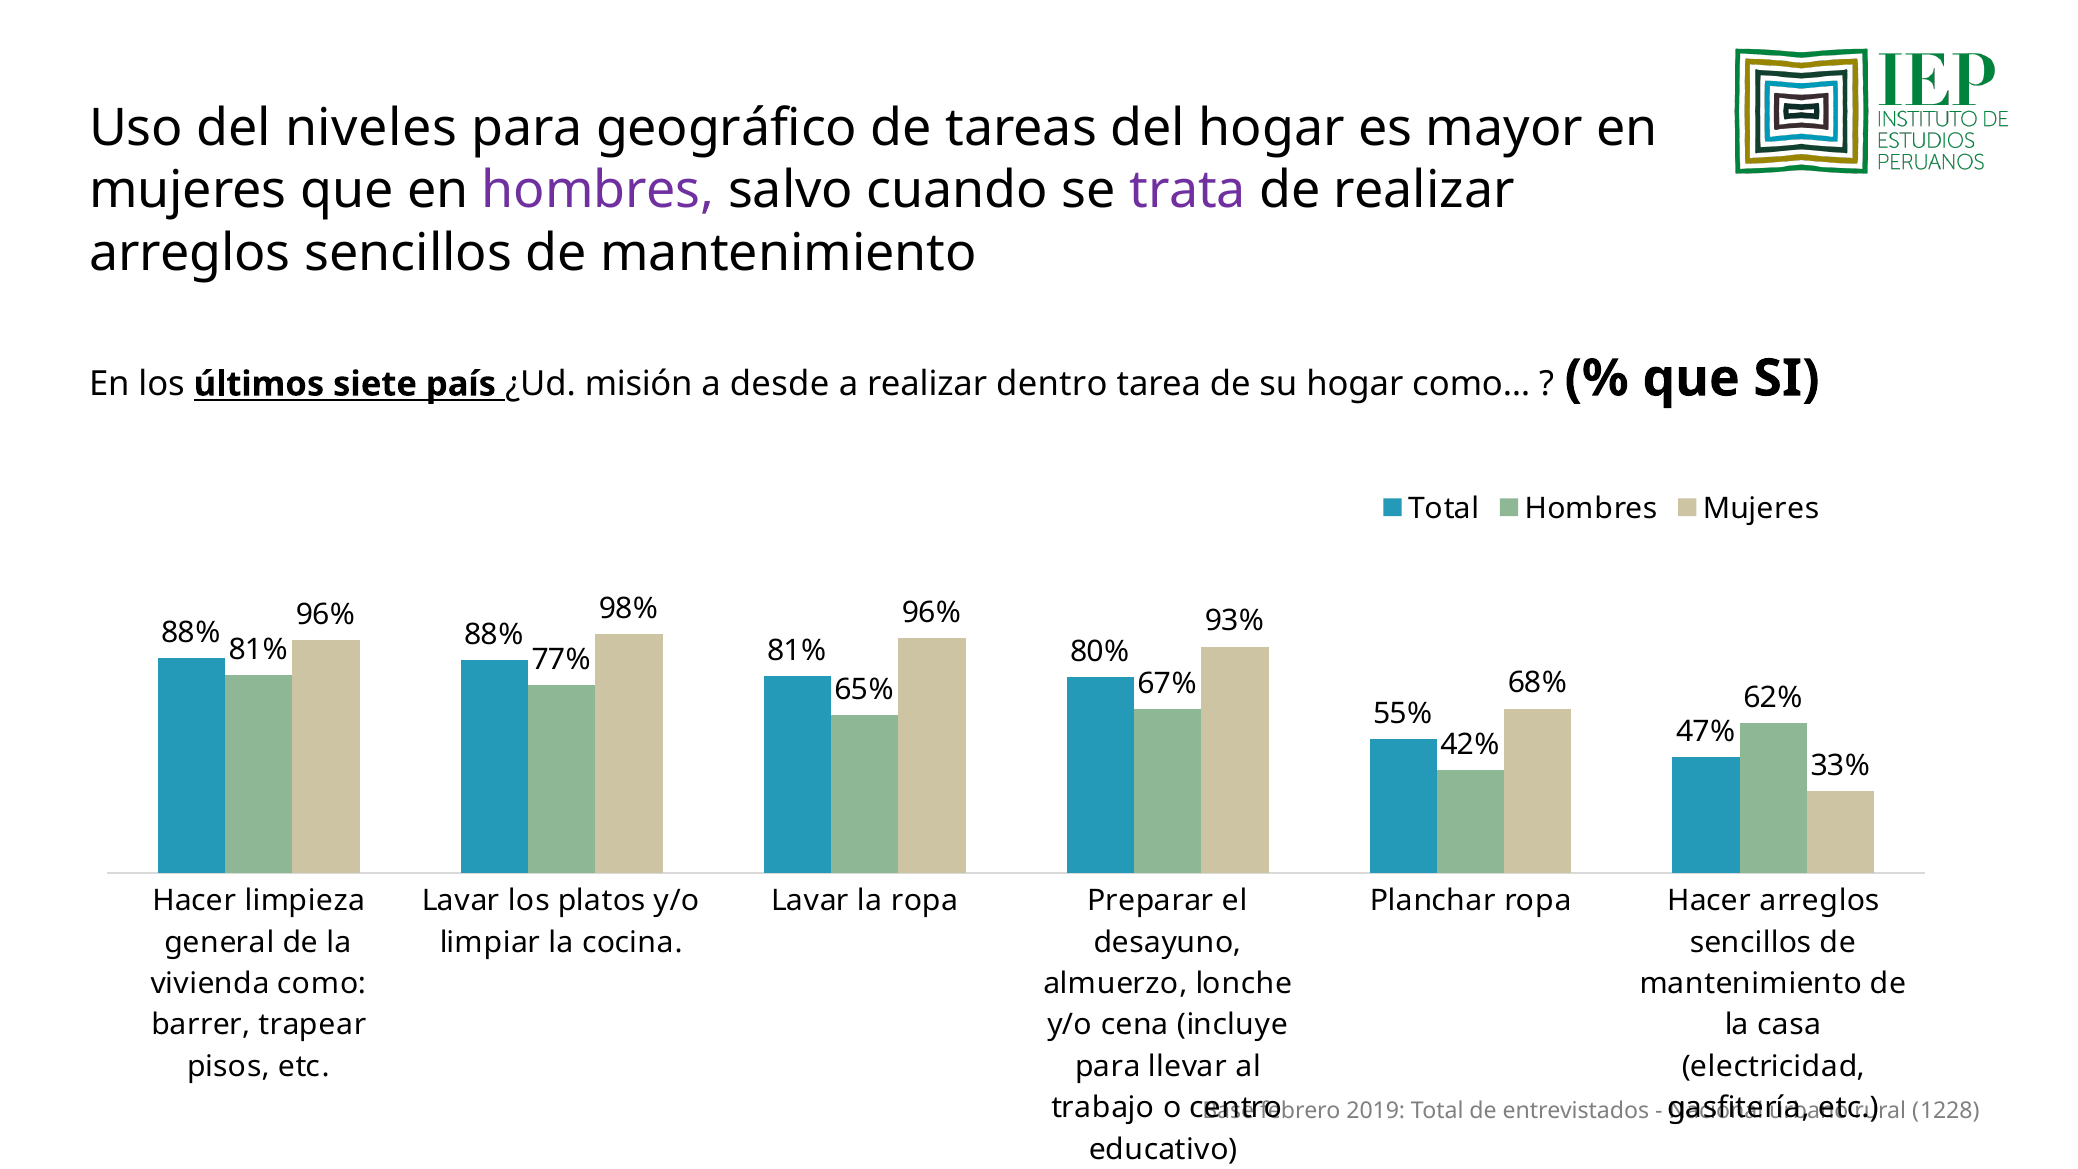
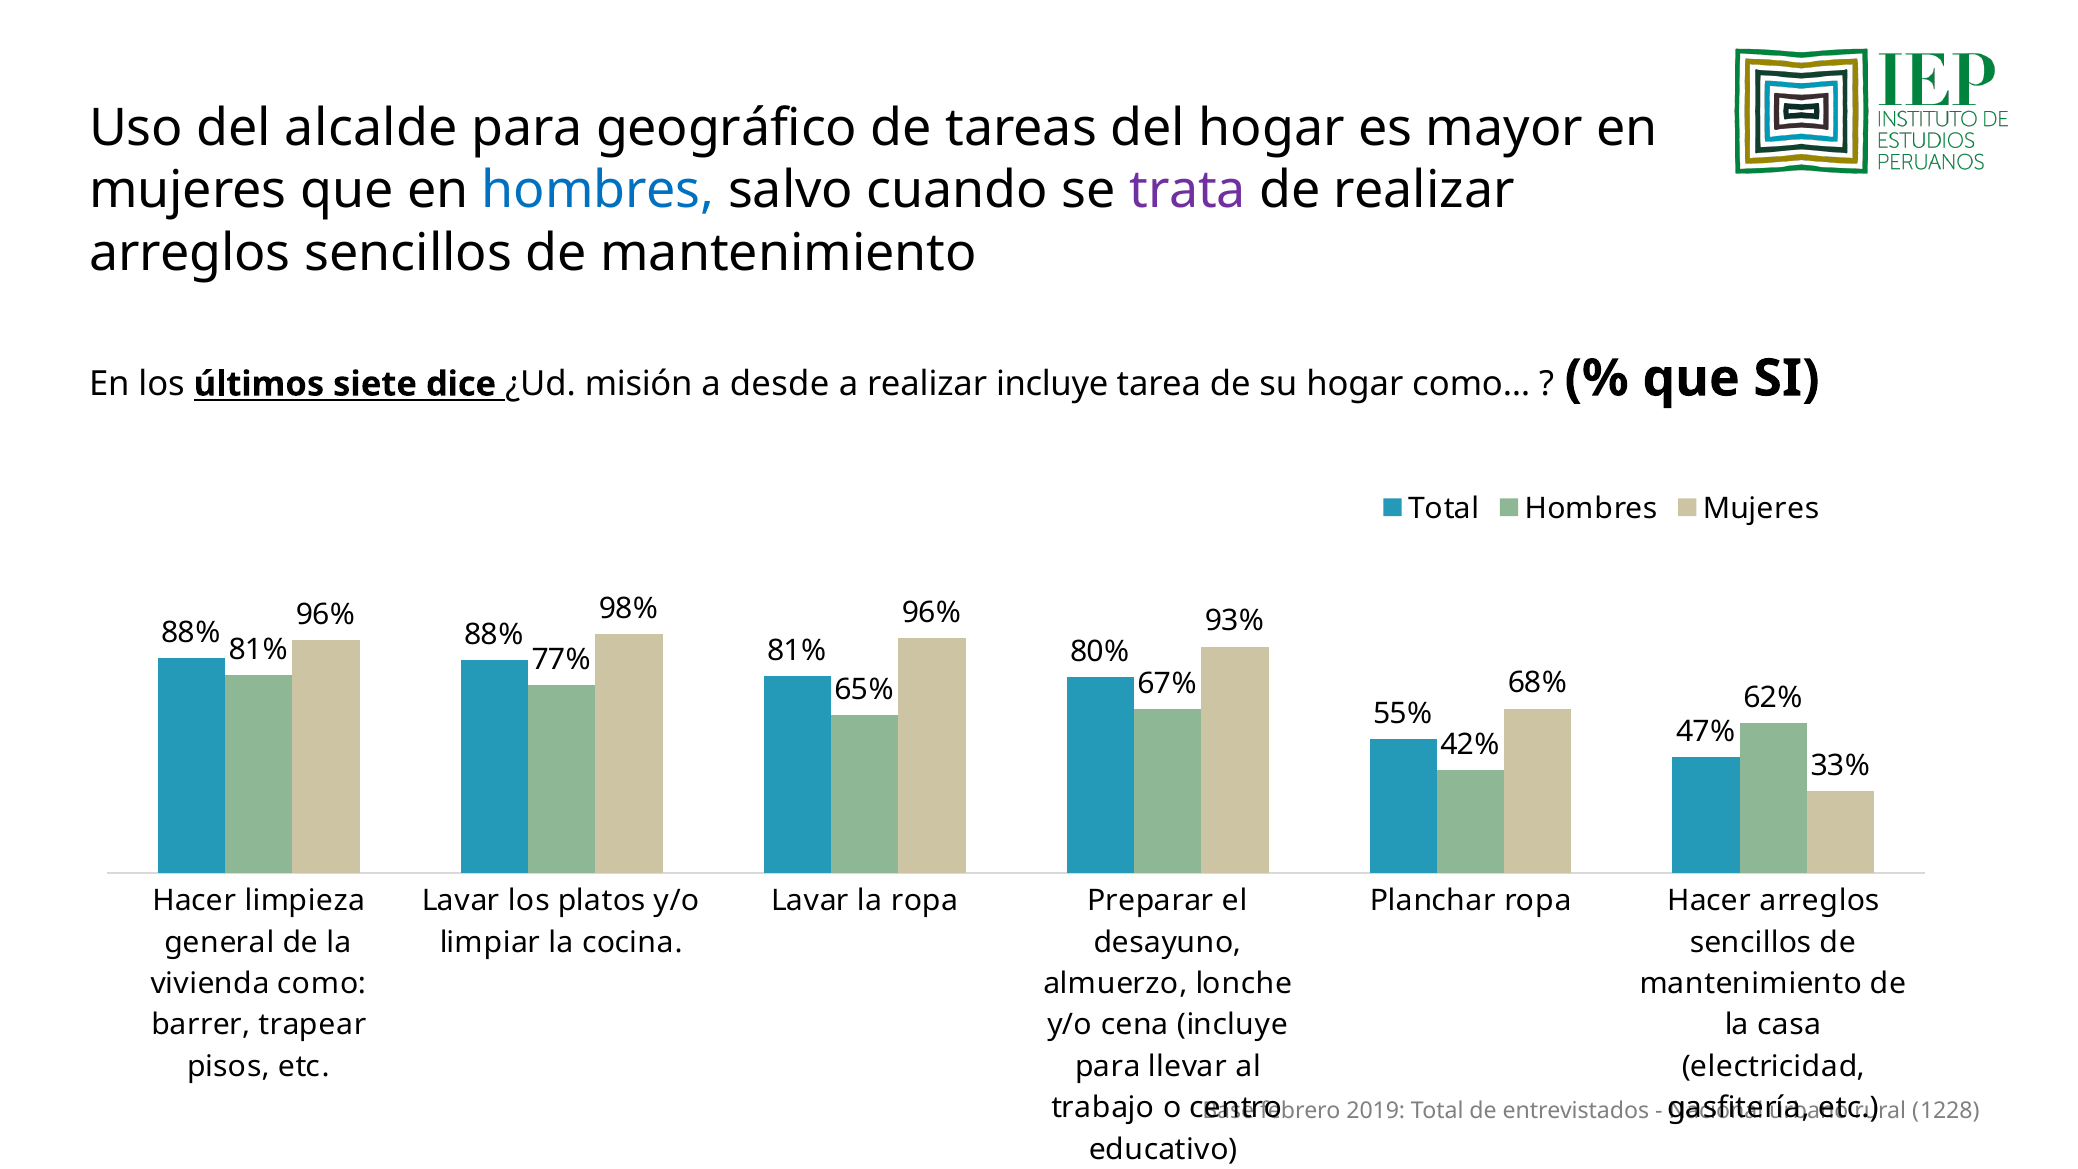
niveles: niveles -> alcalde
hombres at (598, 191) colour: purple -> blue
país: país -> dice
realizar dentro: dentro -> incluye
